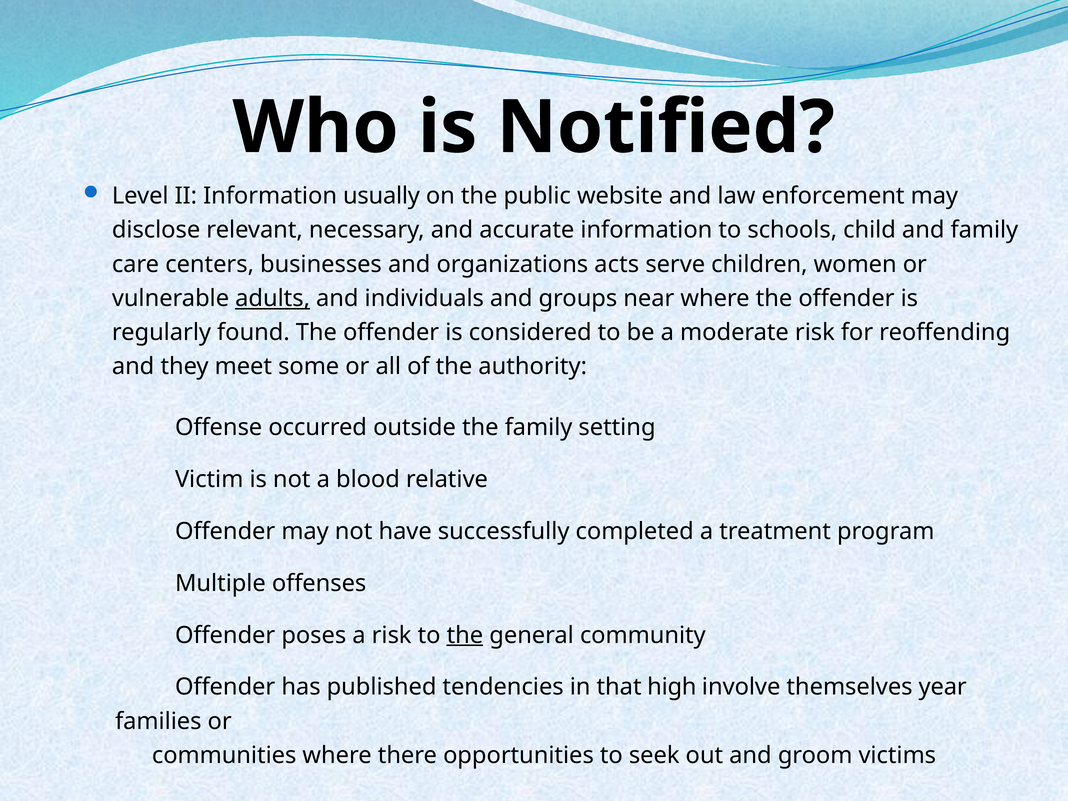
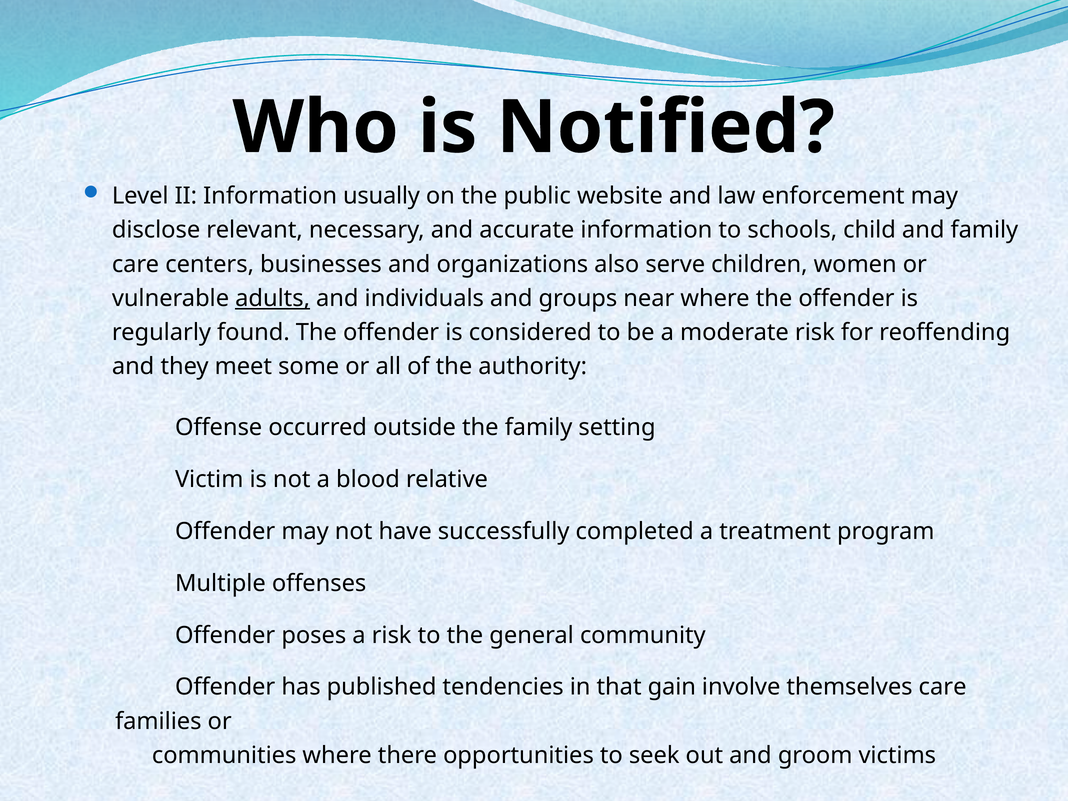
acts: acts -> also
the at (465, 635) underline: present -> none
high: high -> gain
themselves year: year -> care
